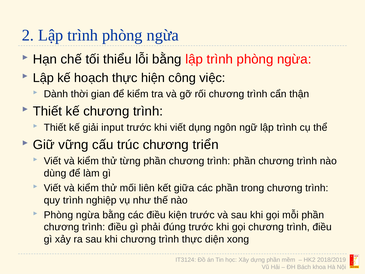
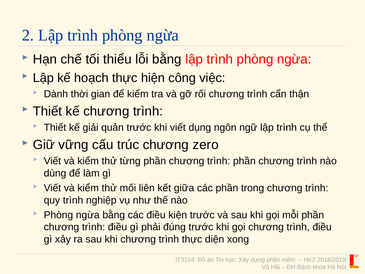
input: input -> quản
triển: triển -> zero
